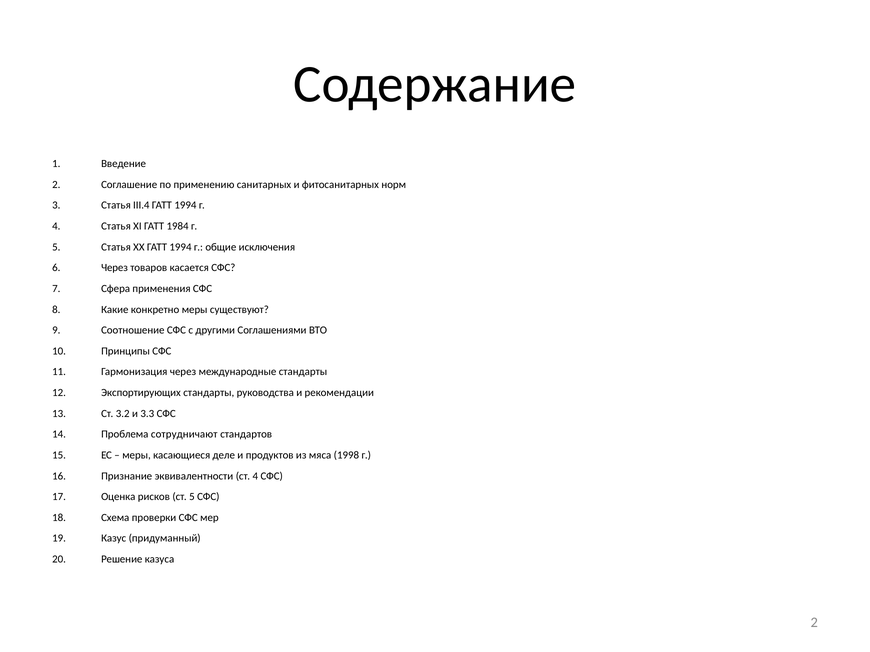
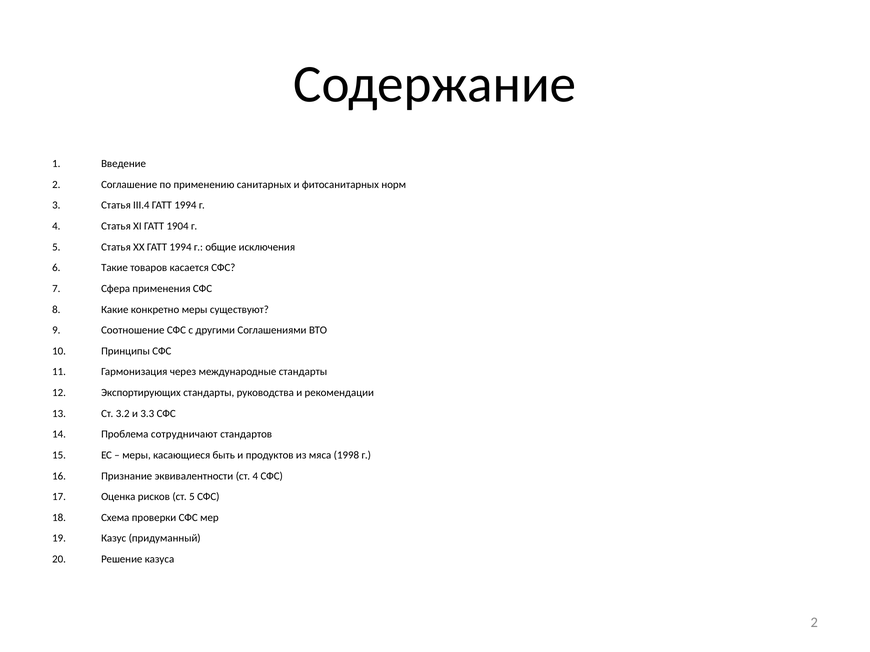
1984: 1984 -> 1904
Через at (115, 268): Через -> Такие
деле: деле -> быть
